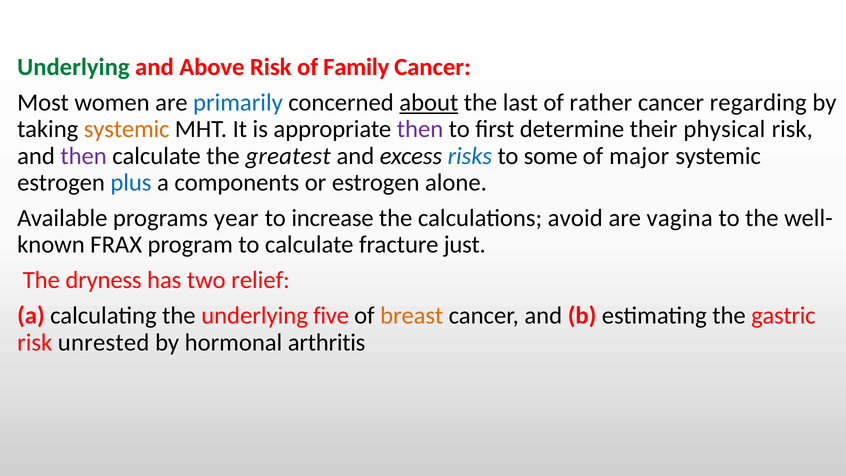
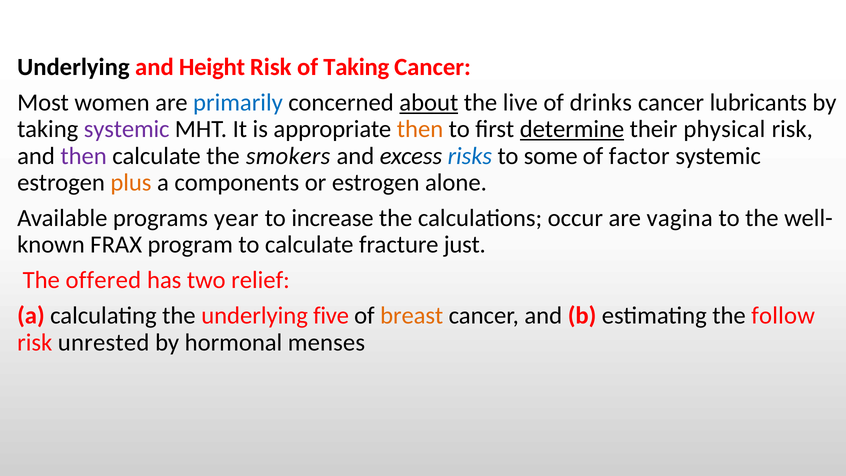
Underlying at (73, 67) colour: green -> black
Above: Above -> Height
of Family: Family -> Taking
last: last -> live
rather: rather -> drinks
regarding: regarding -> lubricants
systemic at (127, 129) colour: orange -> purple
then at (420, 129) colour: purple -> orange
determine underline: none -> present
greatest: greatest -> smokers
major: major -> factor
plus colour: blue -> orange
avoid: avoid -> occur
dryness: dryness -> offered
gastric: gastric -> follow
arthritis: arthritis -> menses
